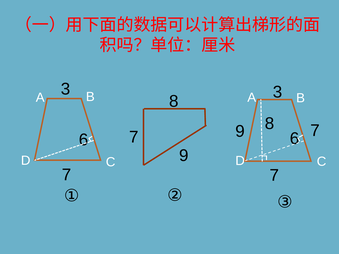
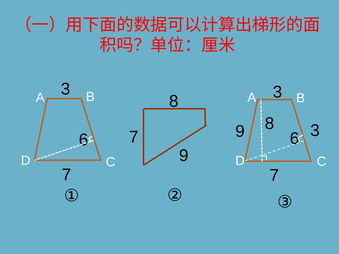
6 7: 7 -> 3
